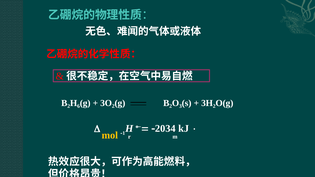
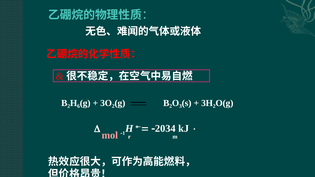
mol colour: yellow -> pink
